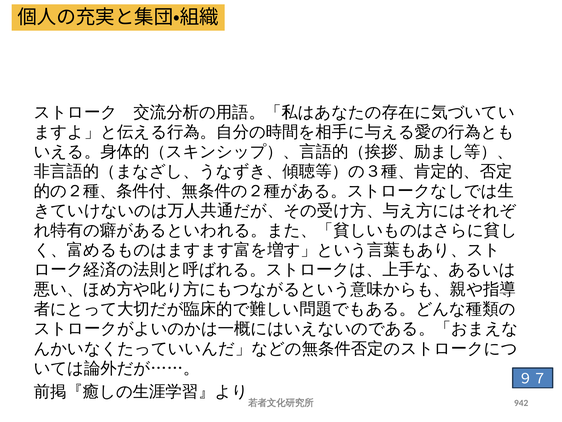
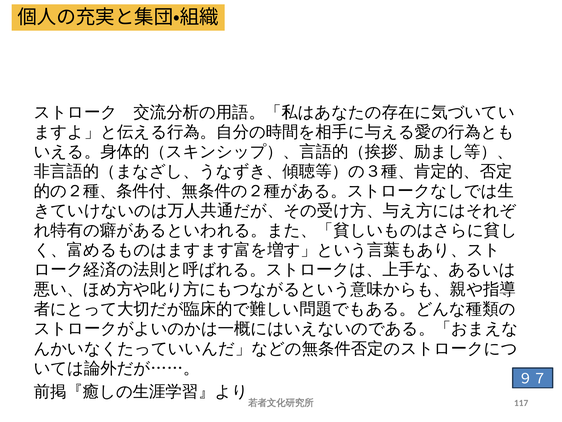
942: 942 -> 117
